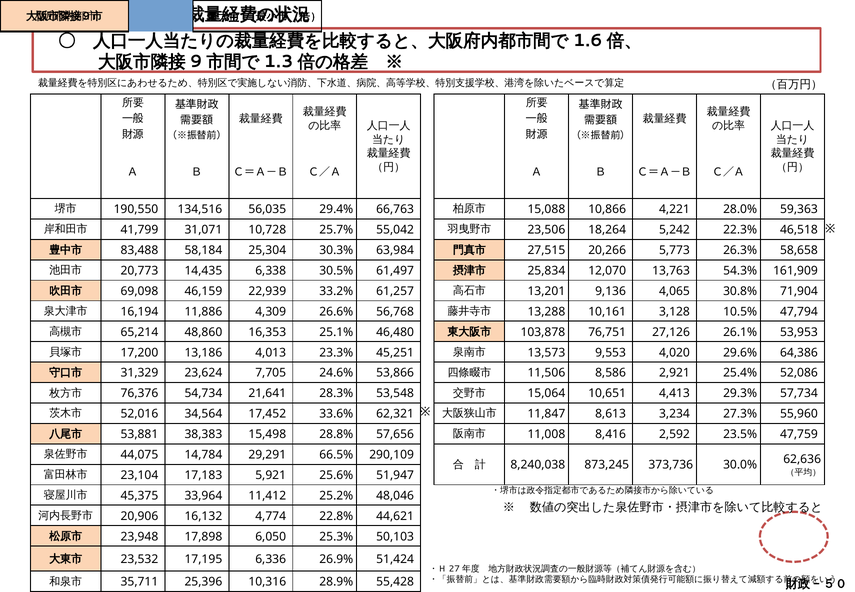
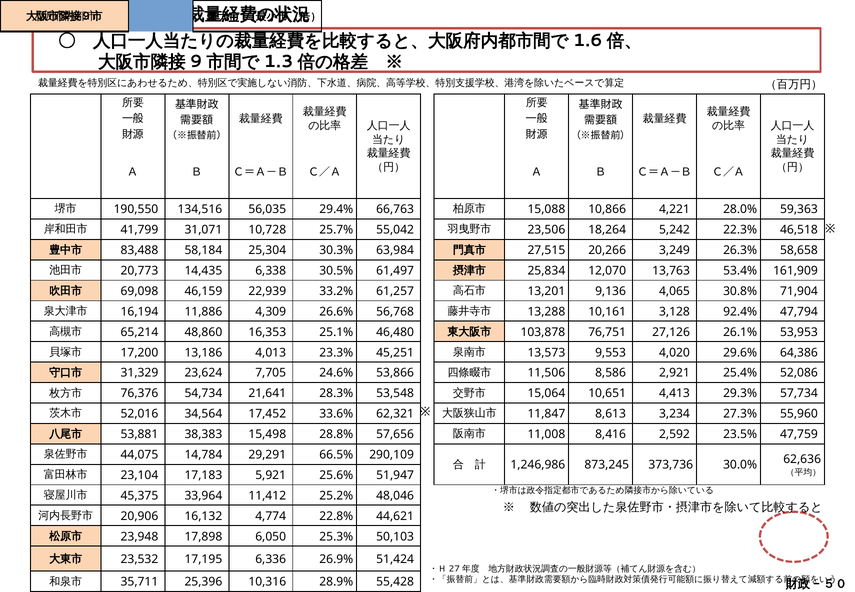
5,773: 5,773 -> 3,249
54.3%: 54.3% -> 53.4%
10.5%: 10.5% -> 92.4%
8,240,038: 8,240,038 -> 1,246,986
